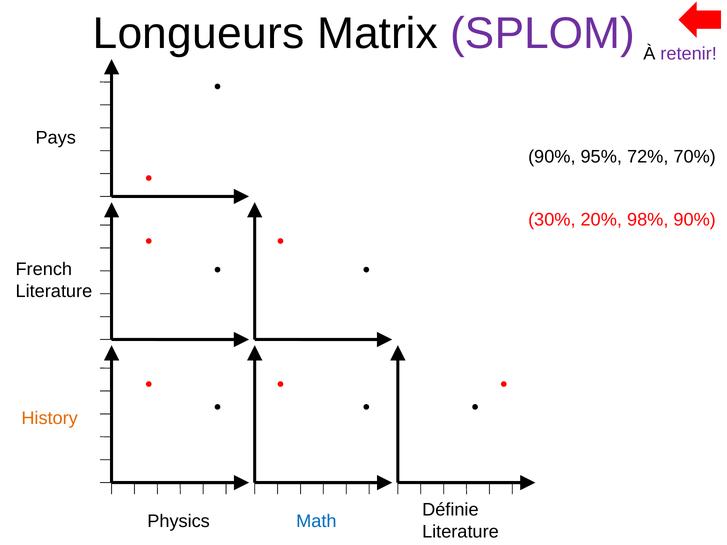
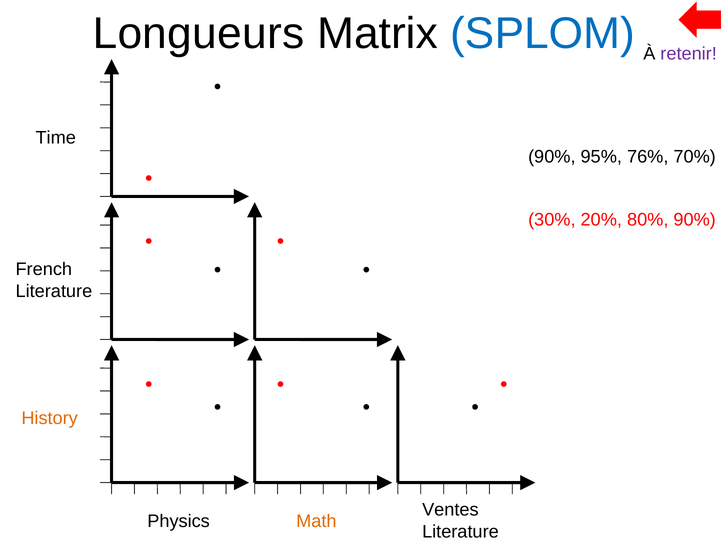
SPLOM colour: purple -> blue
Pays: Pays -> Time
72%: 72% -> 76%
98%: 98% -> 80%
Définie: Définie -> Ventes
Math colour: blue -> orange
